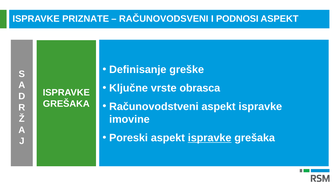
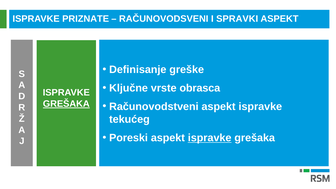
PODNOSI: PODNOSI -> SPRAVKI
GREŠAKA at (66, 104) underline: none -> present
imovine: imovine -> tekućeg
